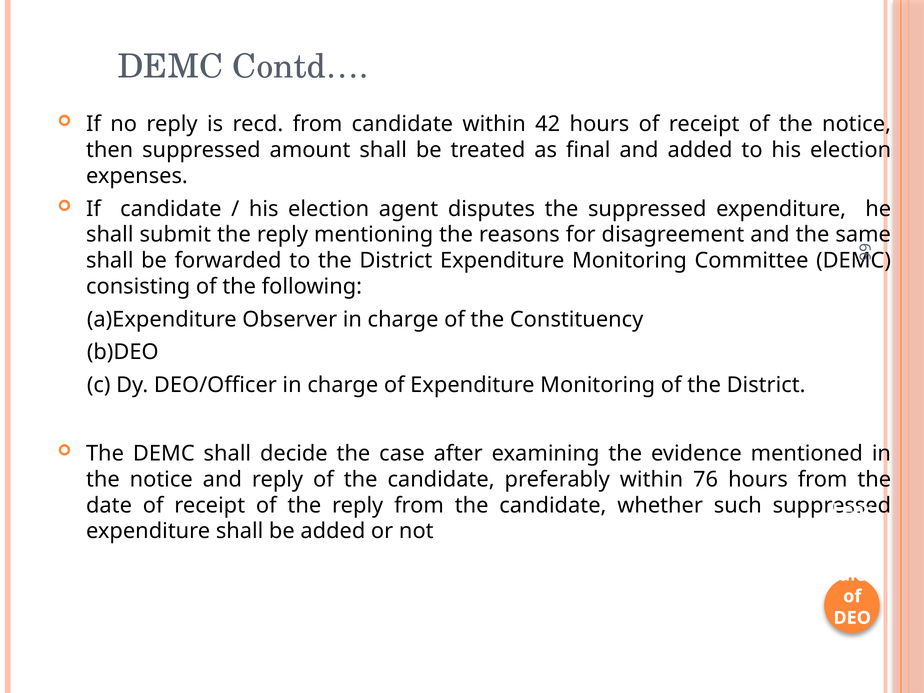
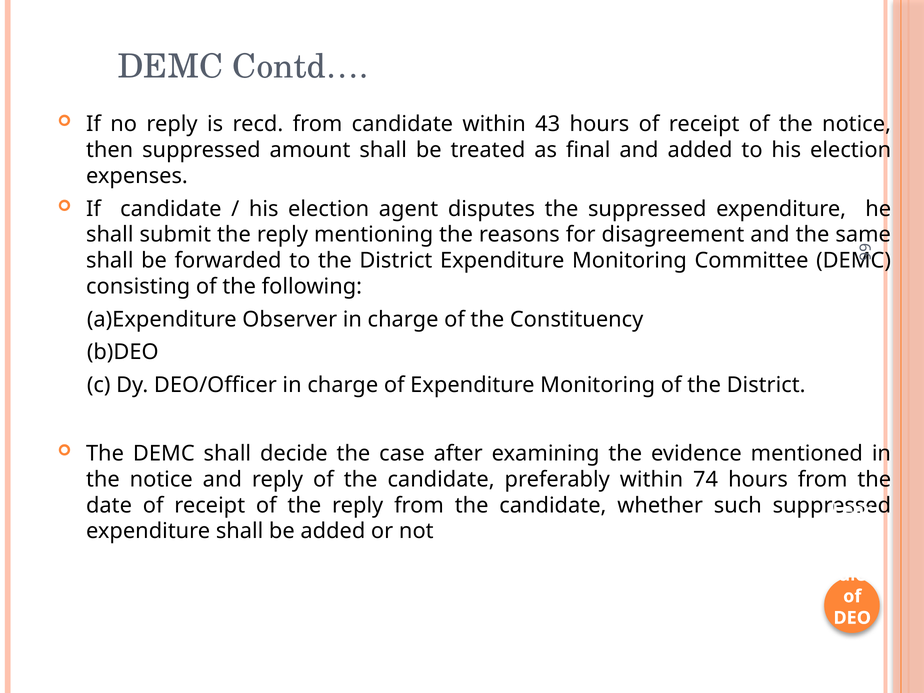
42: 42 -> 43
76: 76 -> 74
